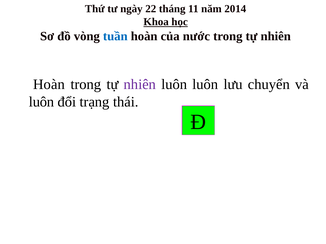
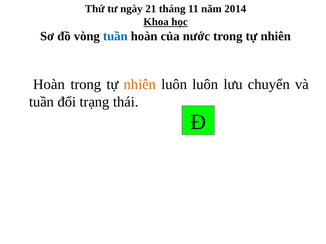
22: 22 -> 21
nhiên at (140, 85) colour: purple -> orange
luôn at (42, 102): luôn -> tuần
